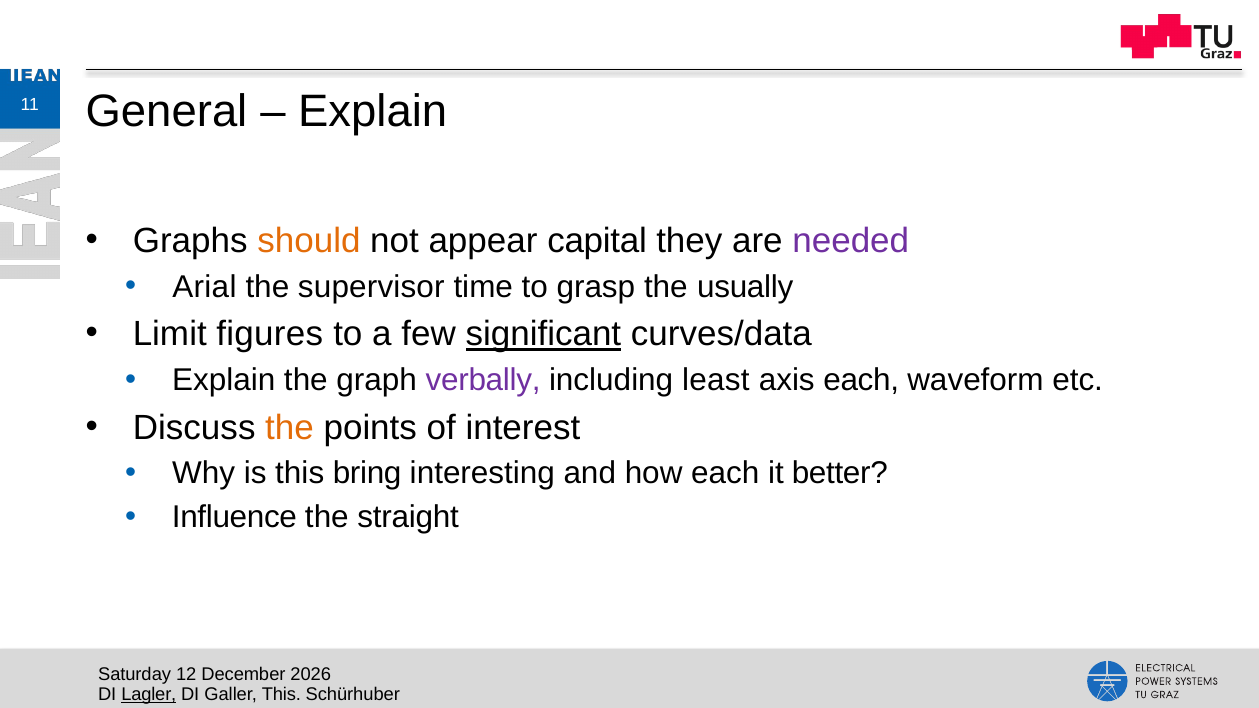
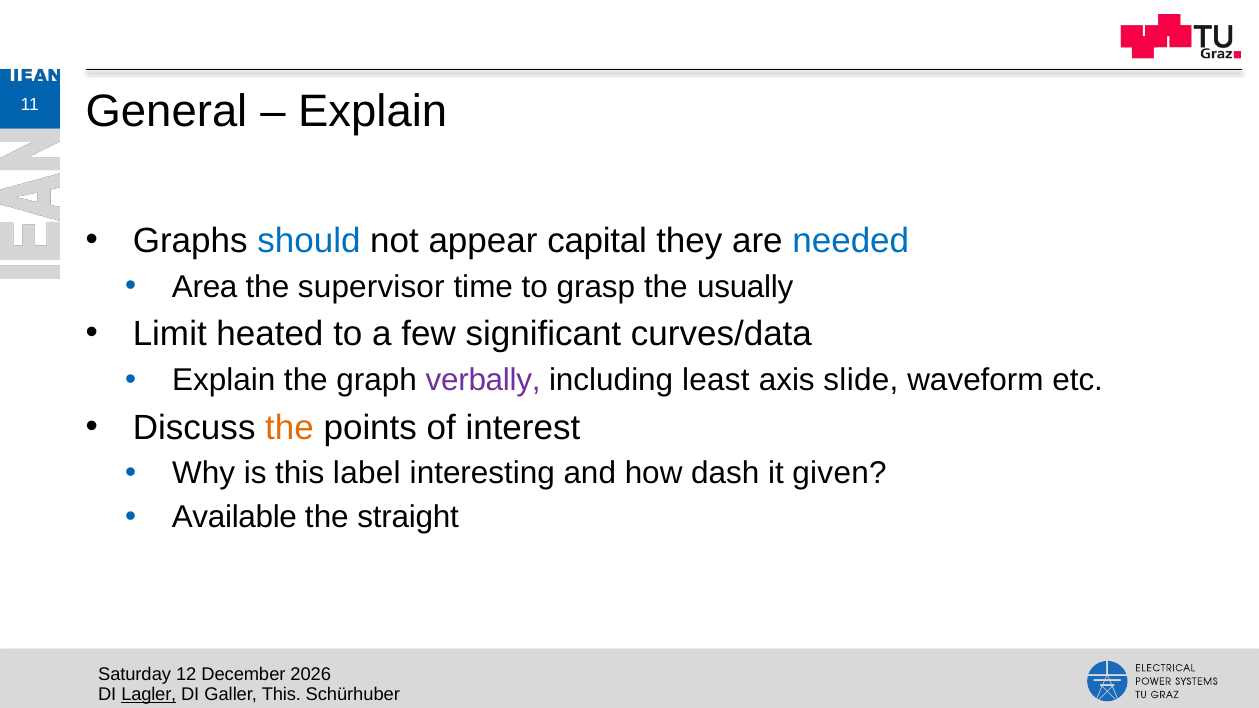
should colour: orange -> blue
needed colour: purple -> blue
Arial: Arial -> Area
figures: figures -> heated
significant underline: present -> none
axis each: each -> slide
bring: bring -> label
how each: each -> dash
better: better -> given
Influence: Influence -> Available
